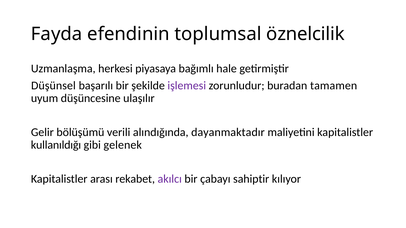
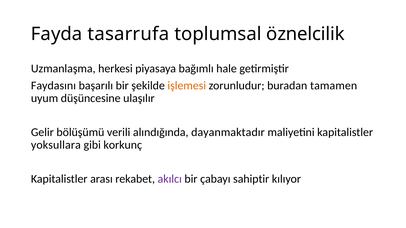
efendinin: efendinin -> tasarrufa
Düşünsel: Düşünsel -> Faydasını
işlemesi colour: purple -> orange
kullanıldığı: kullanıldığı -> yoksullara
gelenek: gelenek -> korkunç
